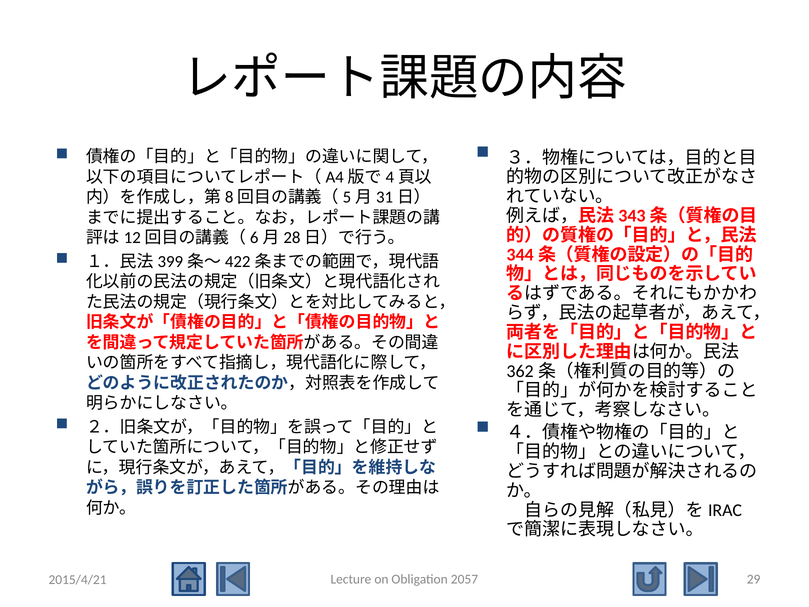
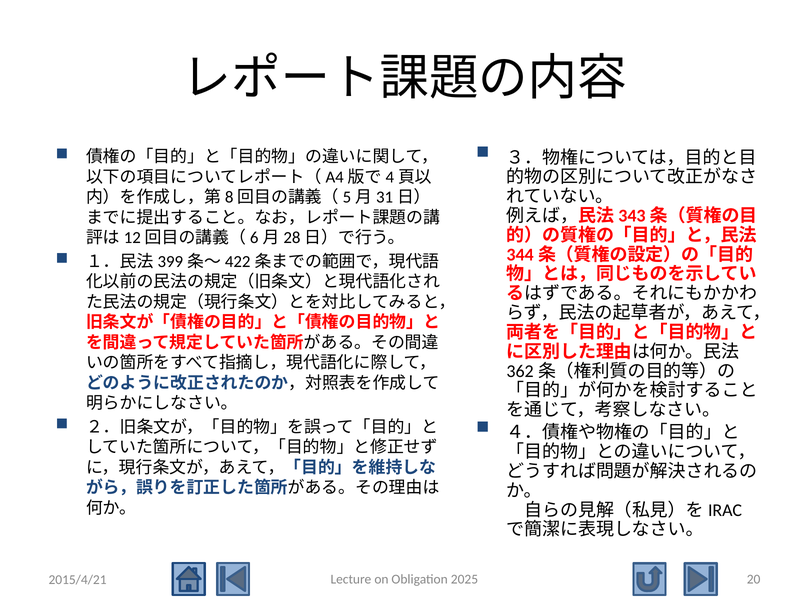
2057: 2057 -> 2025
29: 29 -> 20
